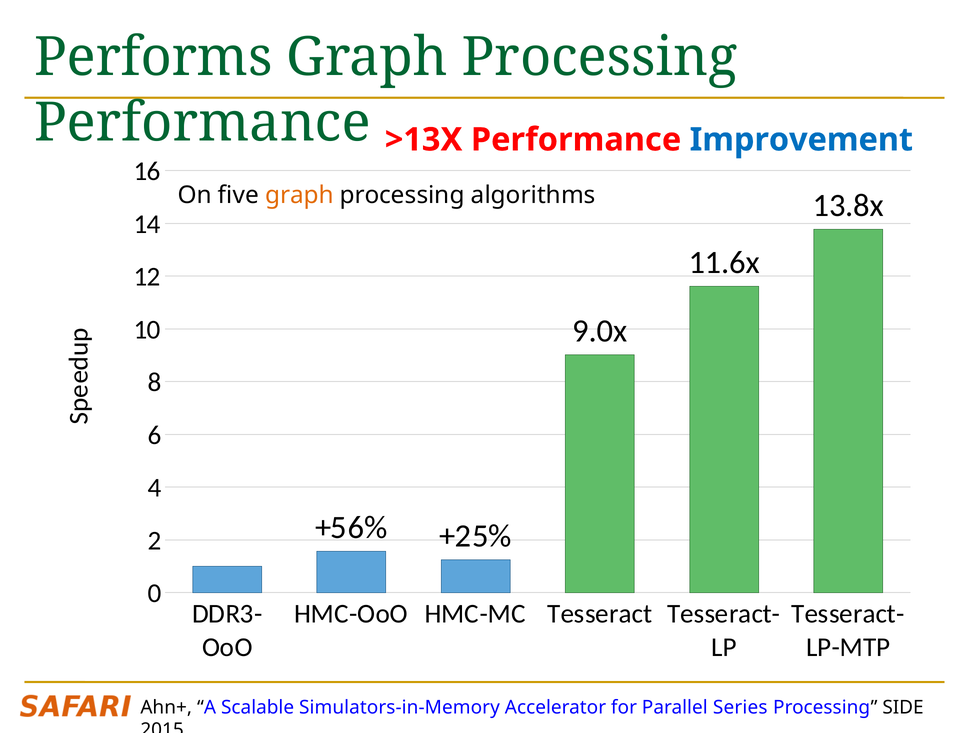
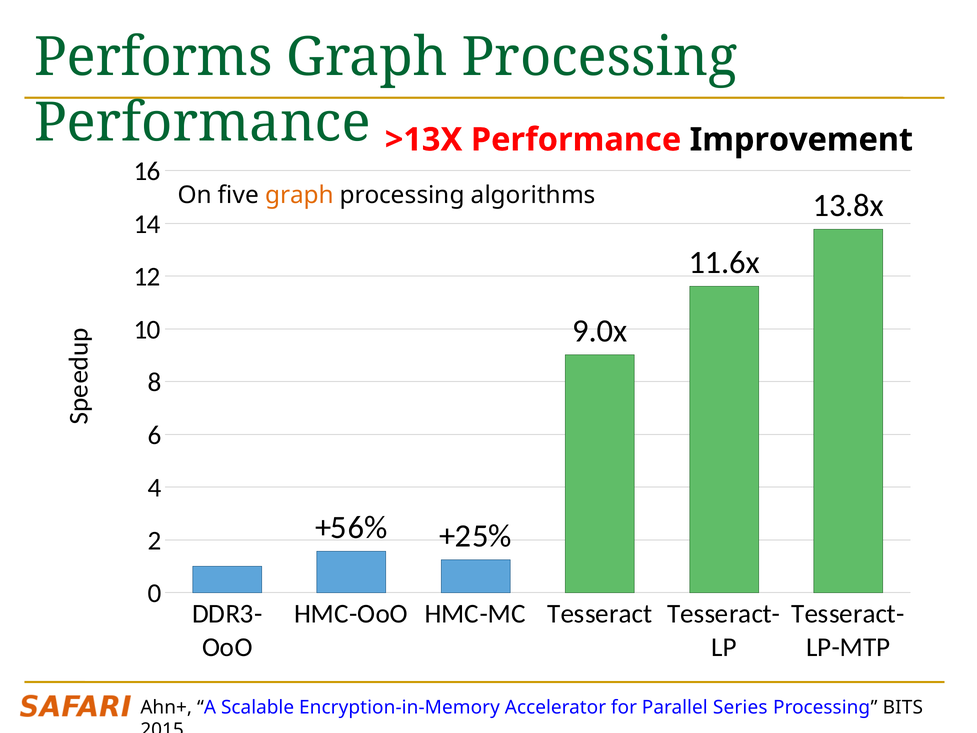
Improvement colour: blue -> black
Simulators-in-Memory: Simulators-in-Memory -> Encryption-in-Memory
SIDE: SIDE -> BITS
